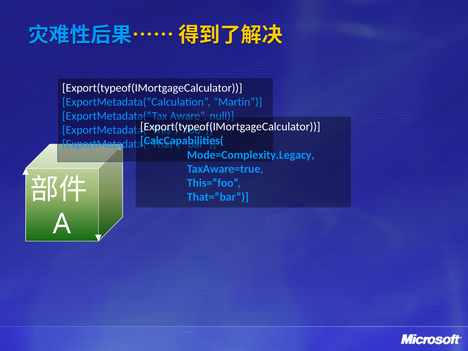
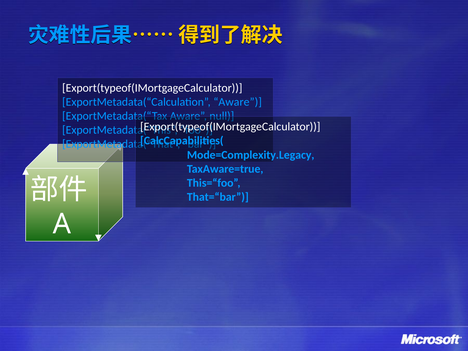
ExportMetadata(“Calculation Martin: Martin -> Aware
